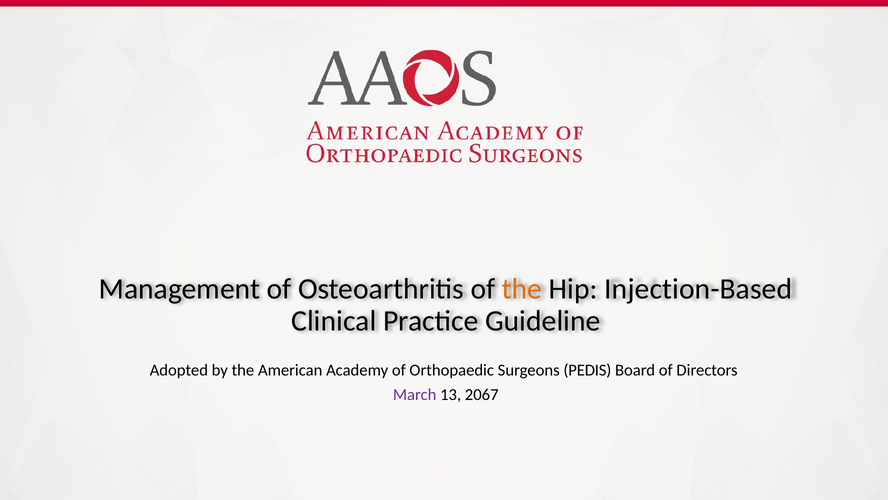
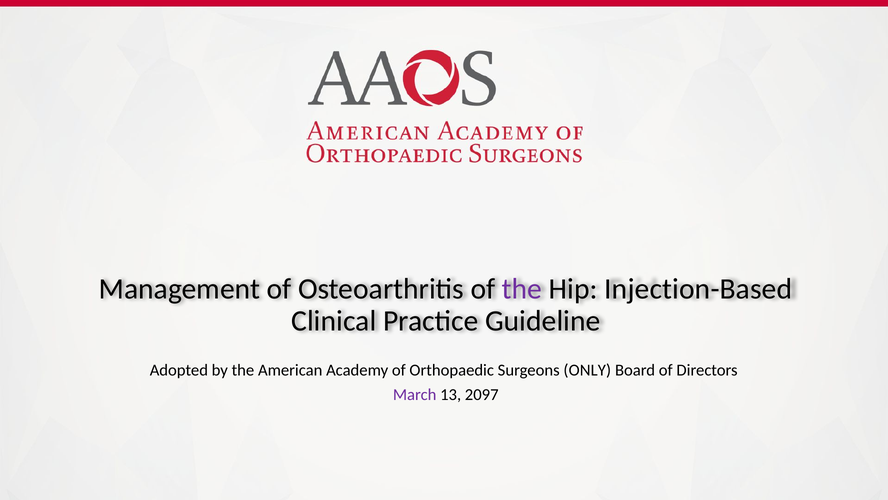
the at (522, 288) colour: orange -> purple
PEDIS: PEDIS -> ONLY
2067: 2067 -> 2097
